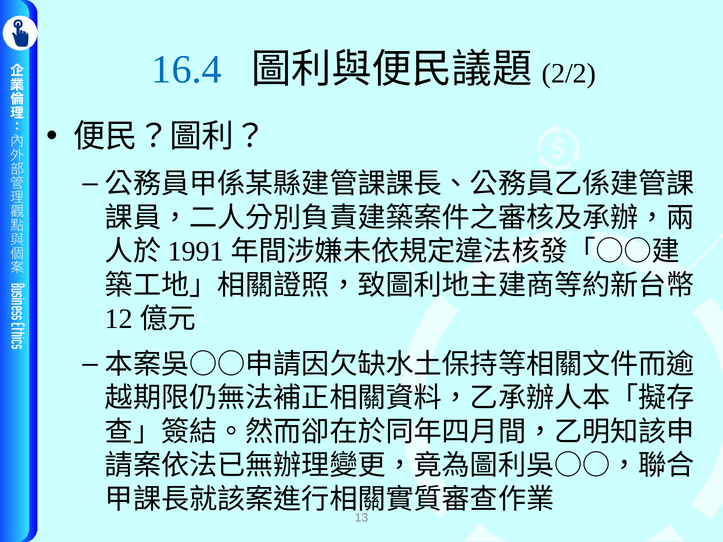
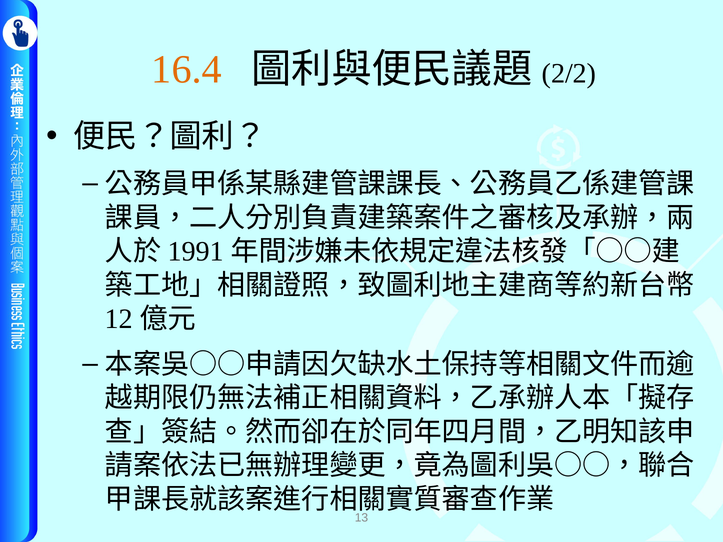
16.4 colour: blue -> orange
